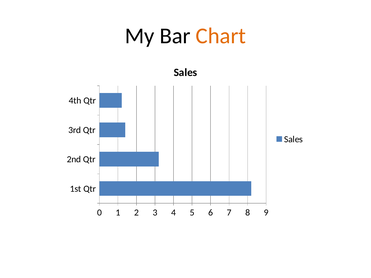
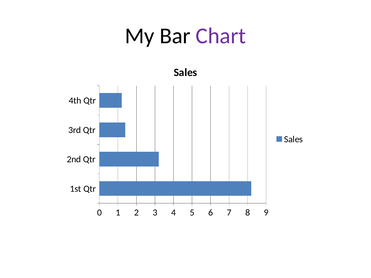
Chart colour: orange -> purple
